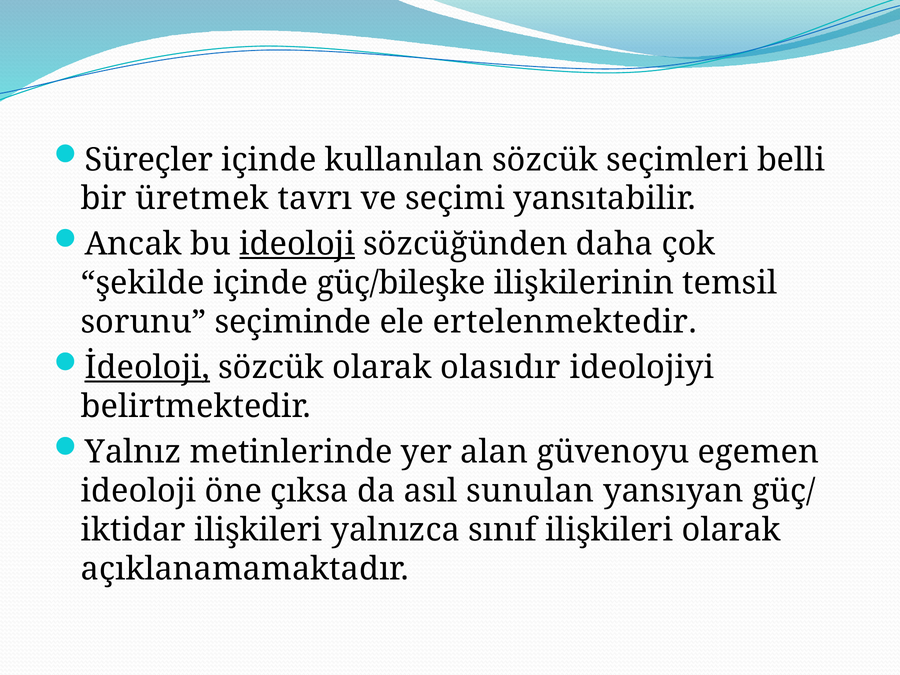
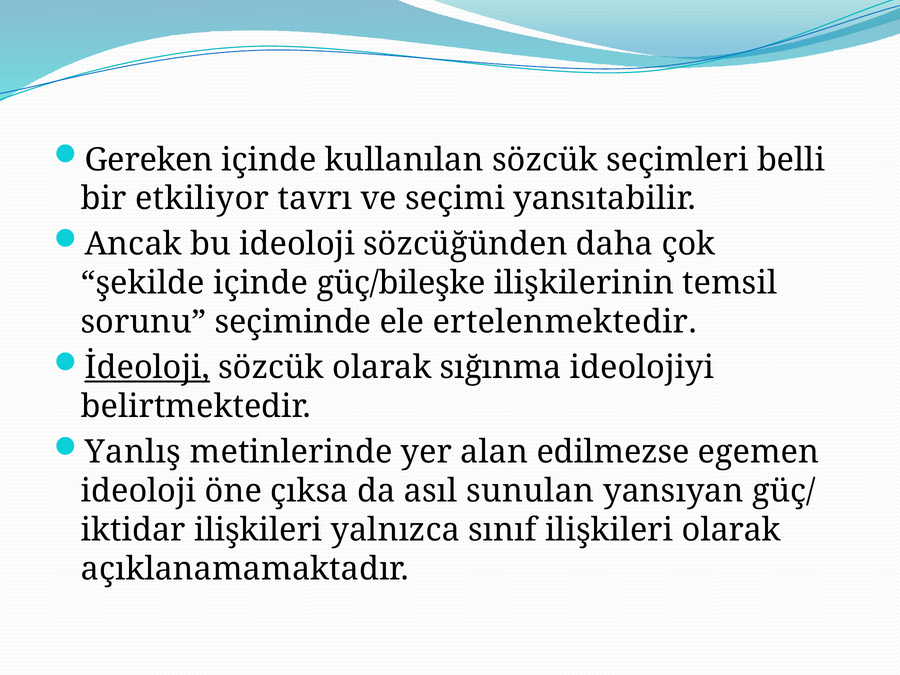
Süreçler: Süreçler -> Gereken
üretmek: üretmek -> etkiliyor
ideoloji at (297, 244) underline: present -> none
olasıdır: olasıdır -> sığınma
Yalnız: Yalnız -> Yanlış
güvenoyu: güvenoyu -> edilmezse
